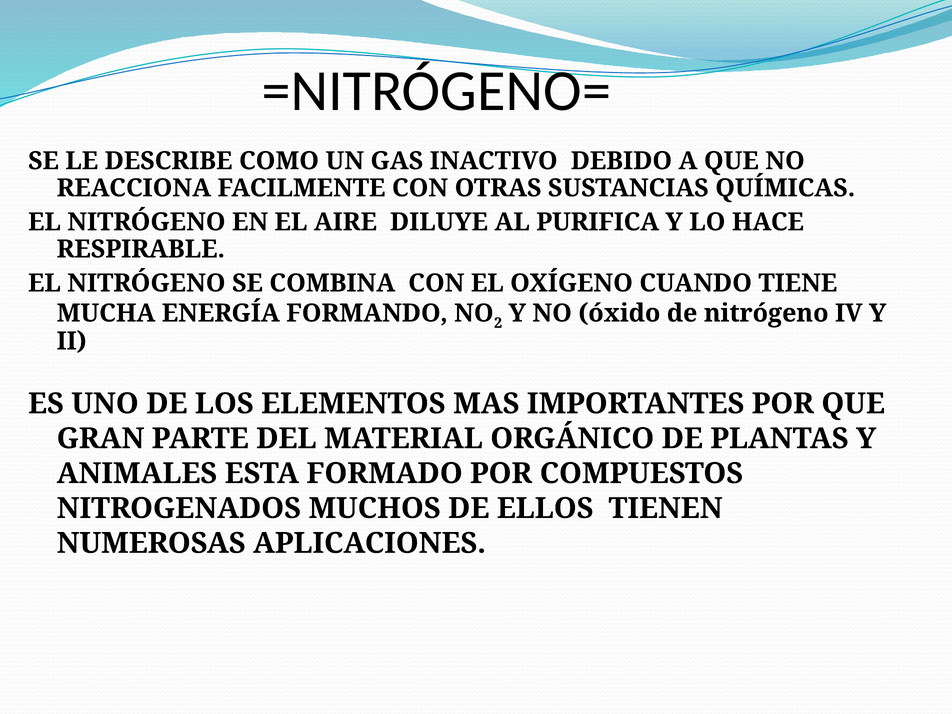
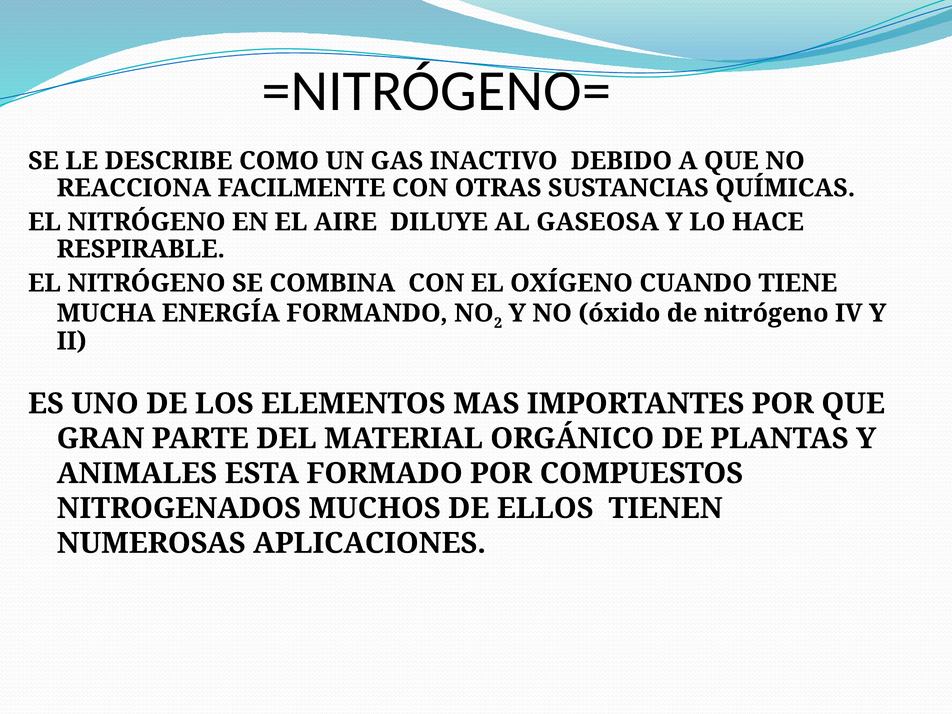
PURIFICA: PURIFICA -> GASEOSA
